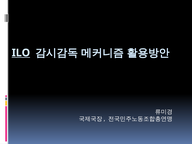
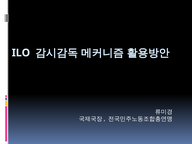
ILO underline: present -> none
